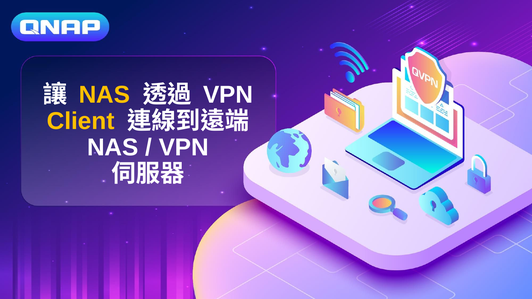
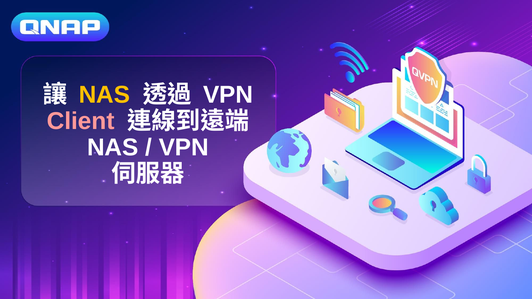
Client colour: yellow -> pink
